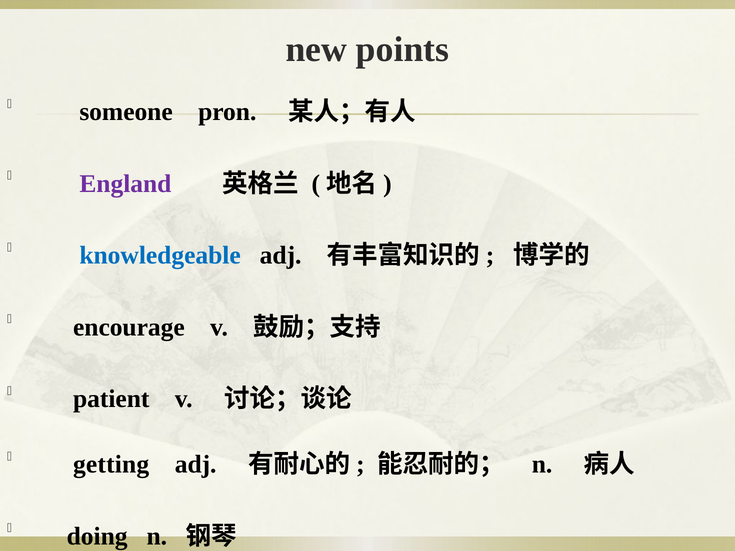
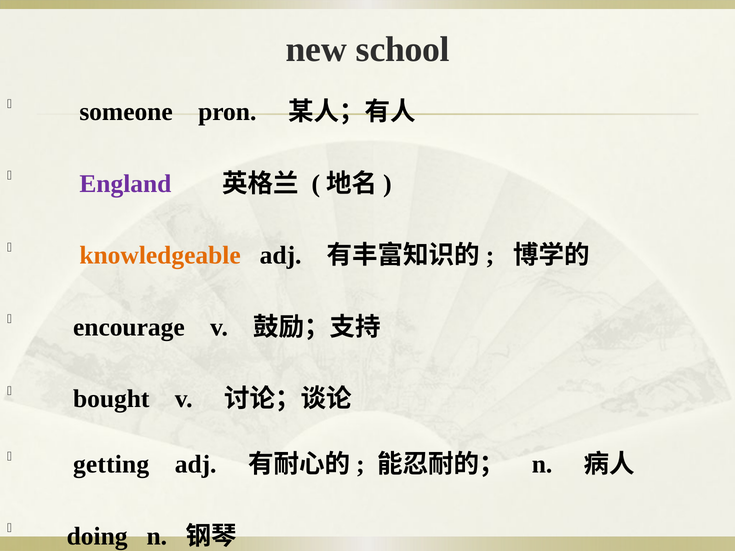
points: points -> school
knowledgeable colour: blue -> orange
patient: patient -> bought
